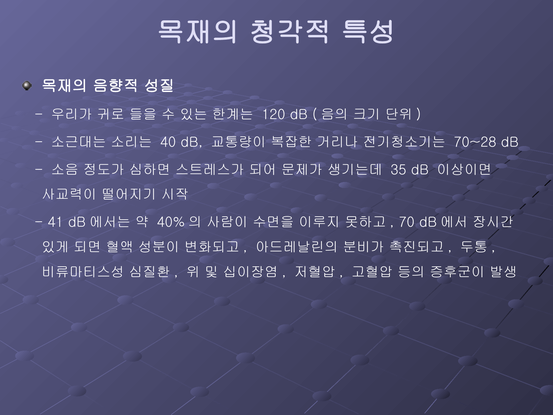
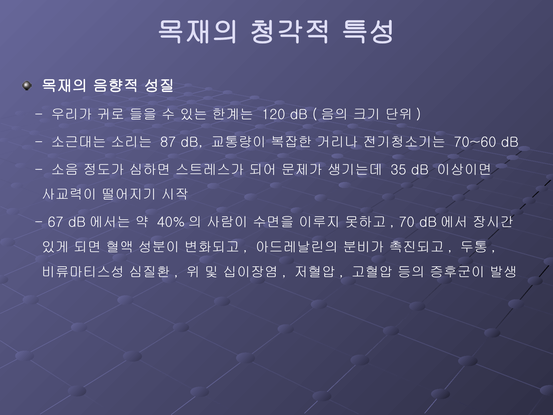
40: 40 -> 87
70~28: 70~28 -> 70~60
41: 41 -> 67
